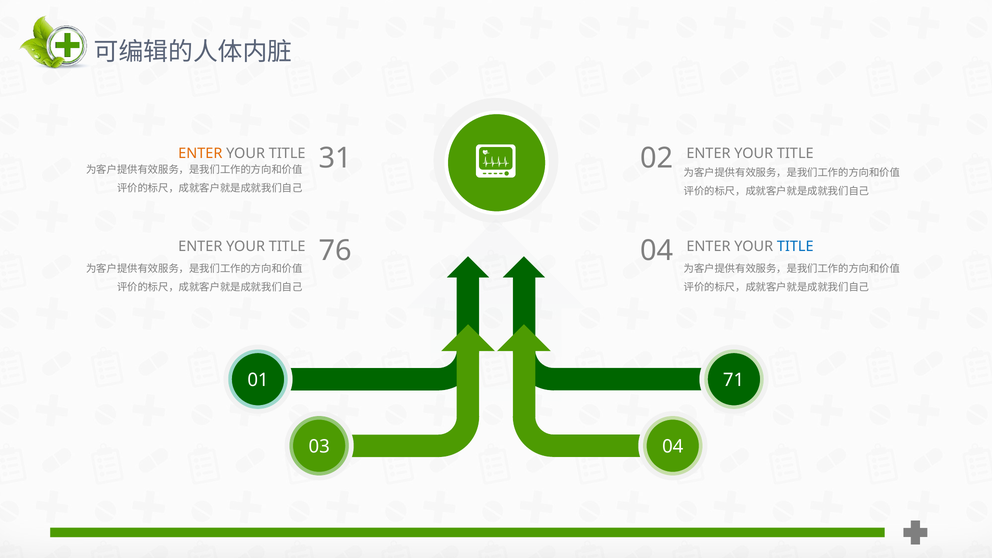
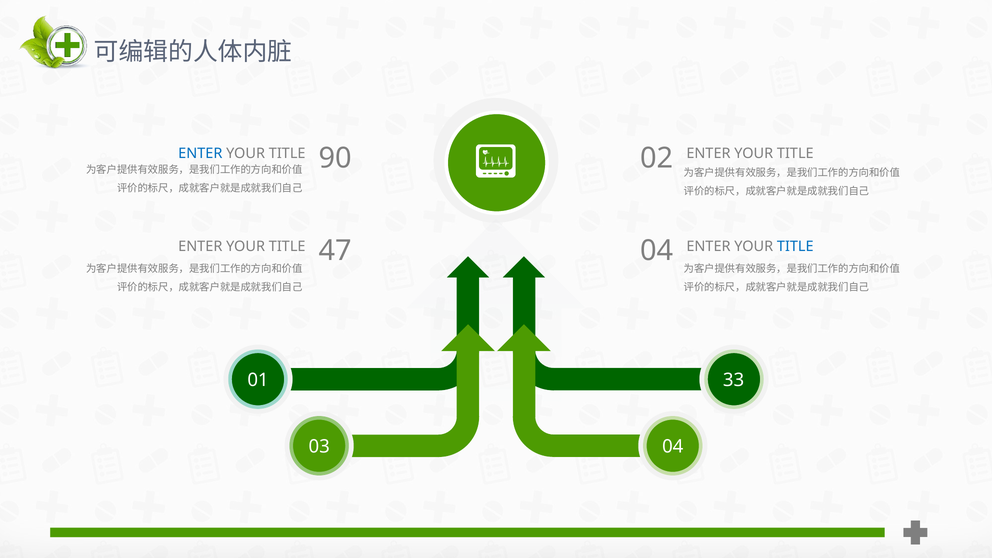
ENTER at (200, 154) colour: orange -> blue
31: 31 -> 90
76: 76 -> 47
71: 71 -> 33
